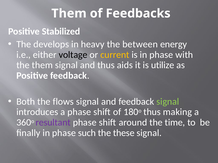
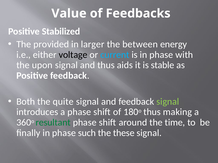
Them at (69, 13): Them -> Value
develops: develops -> provided
heavy: heavy -> larger
current colour: yellow -> light blue
the them: them -> upon
utilize: utilize -> stable
flows: flows -> quite
resultant colour: purple -> green
